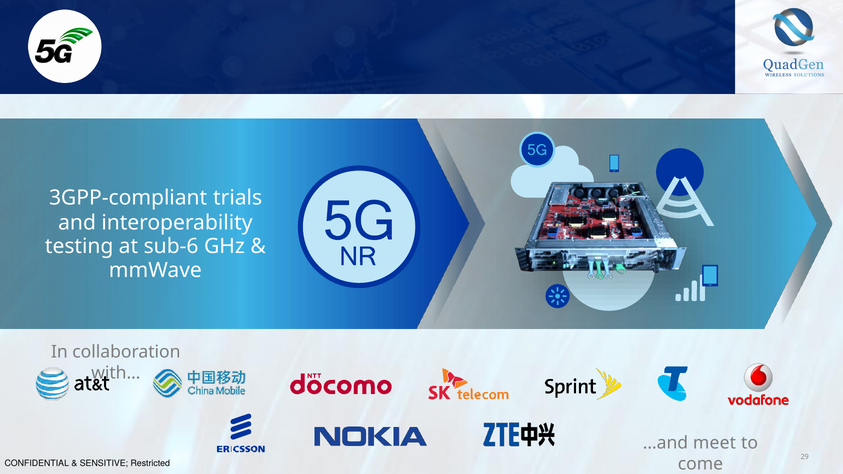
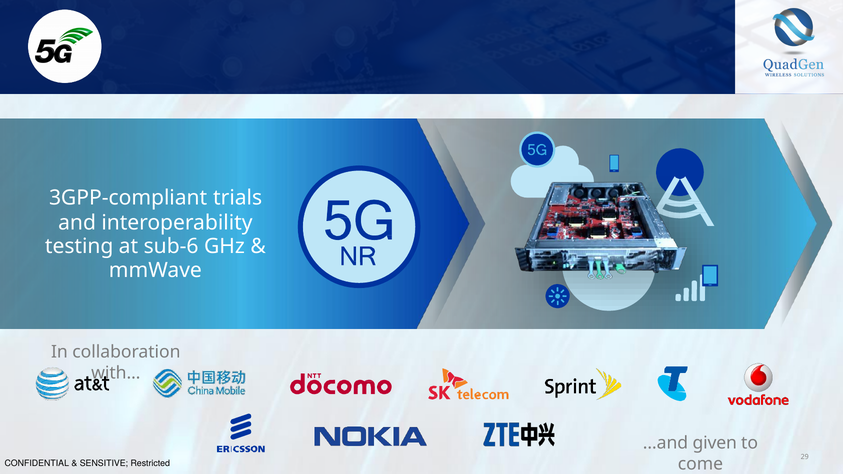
meet: meet -> given
